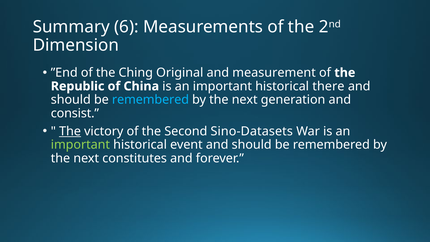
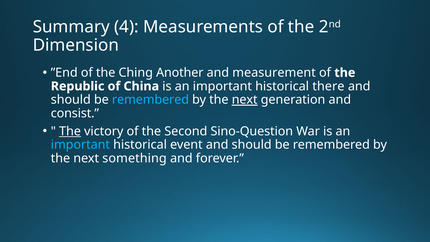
6: 6 -> 4
Original: Original -> Another
next at (245, 100) underline: none -> present
Sino-Datasets: Sino-Datasets -> Sino-Question
important at (80, 145) colour: light green -> light blue
constitutes: constitutes -> something
